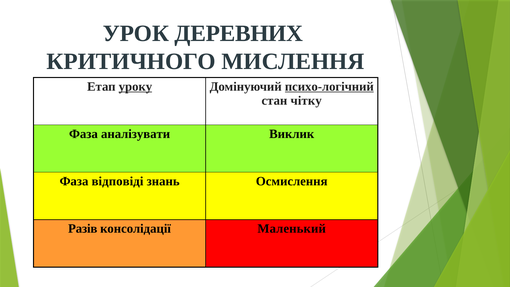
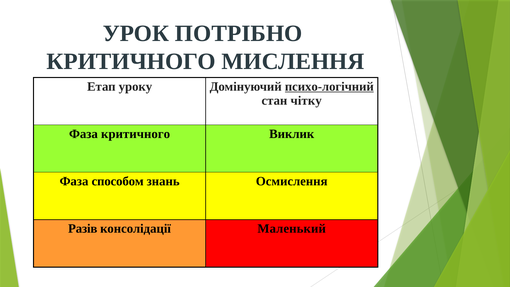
ДЕРЕВНИХ: ДЕРЕВНИХ -> ПОТРІБНО
уроку underline: present -> none
Фаза аналізувати: аналізувати -> критичного
відповіді: відповіді -> способом
